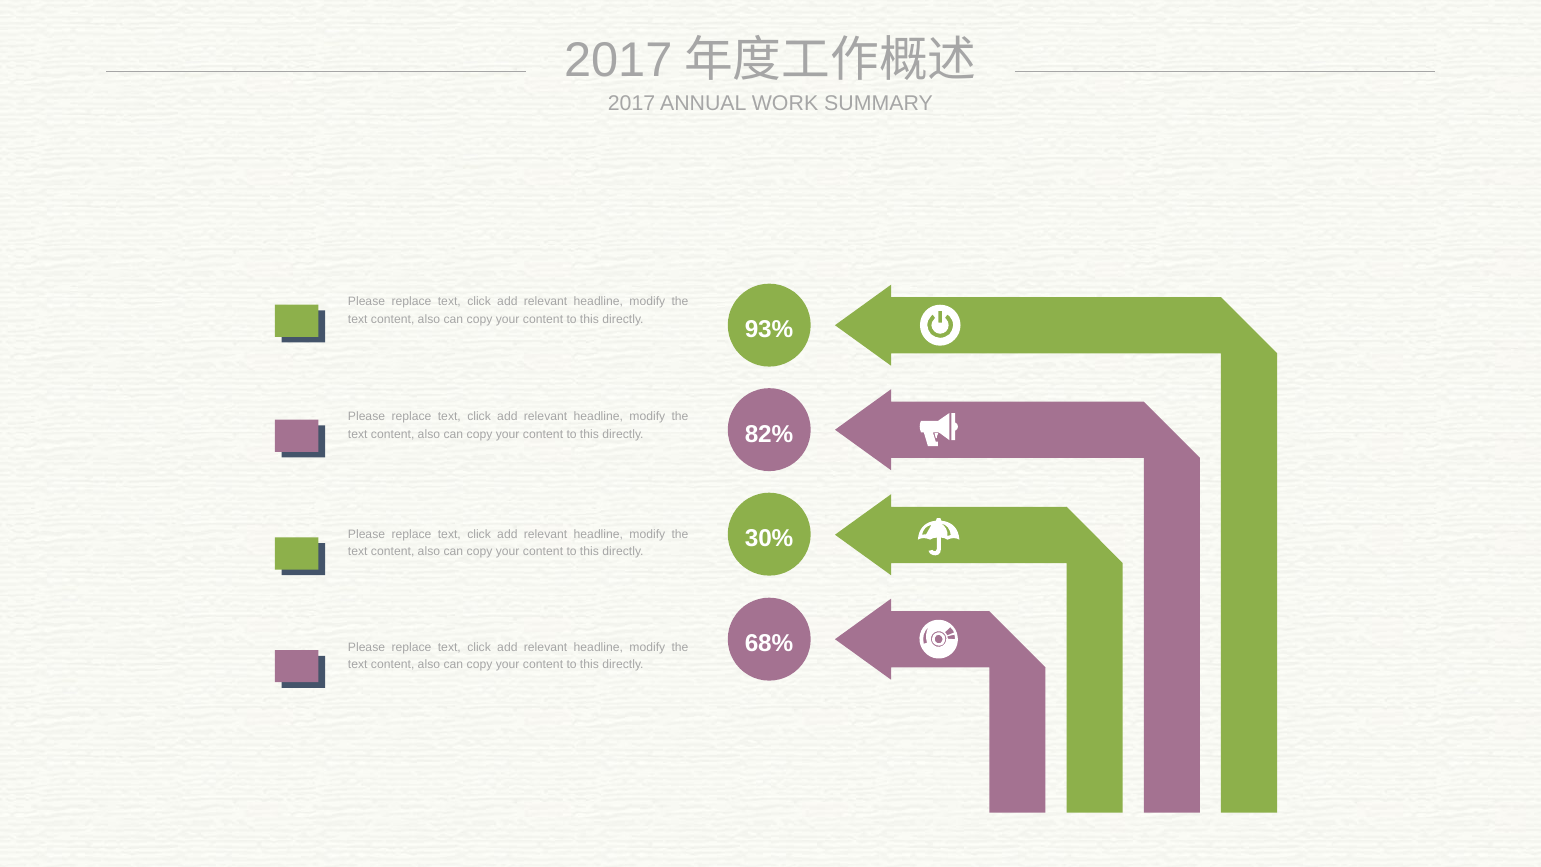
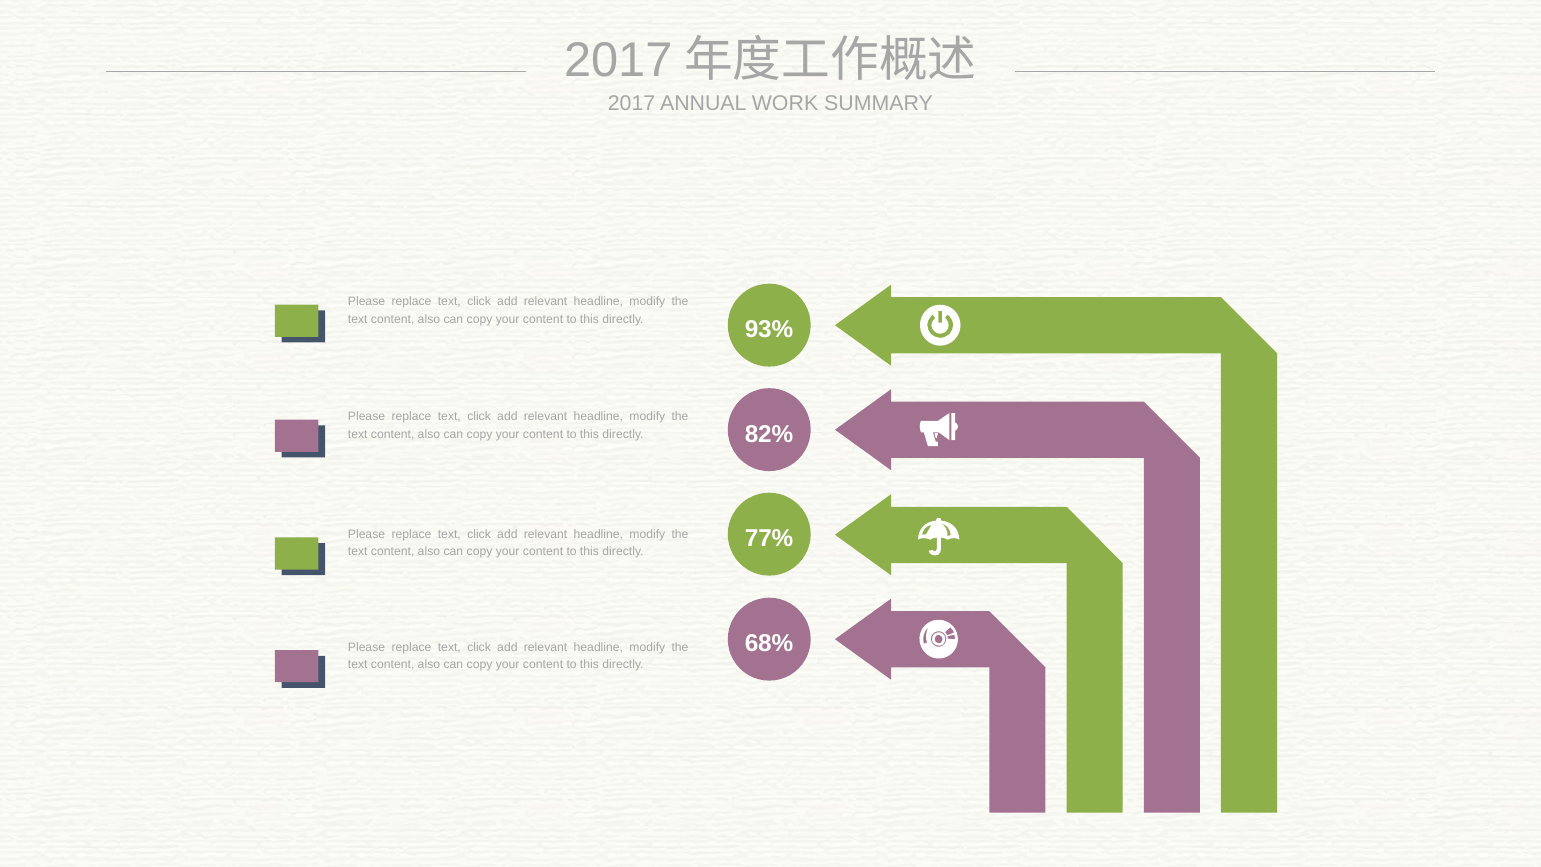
30%: 30% -> 77%
